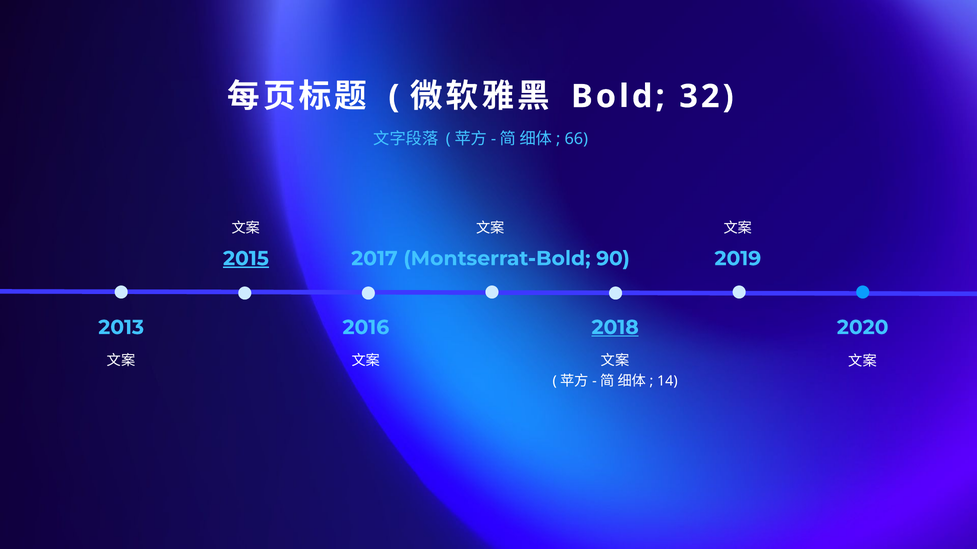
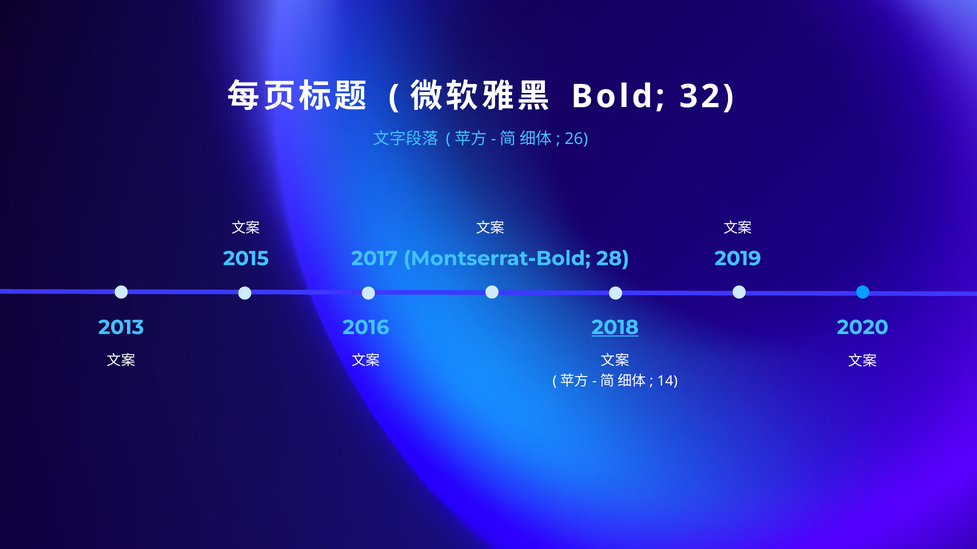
66: 66 -> 26
2015 underline: present -> none
90: 90 -> 28
